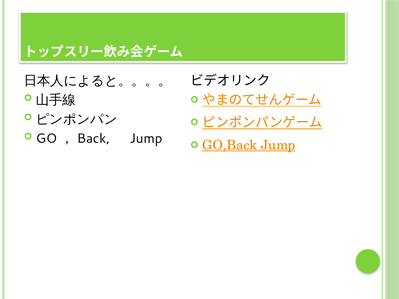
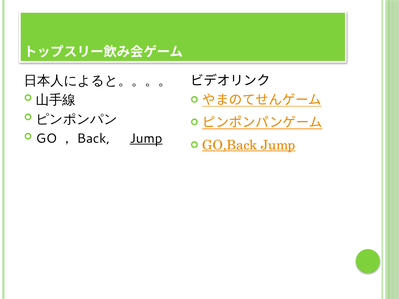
Jump at (146, 139) underline: none -> present
